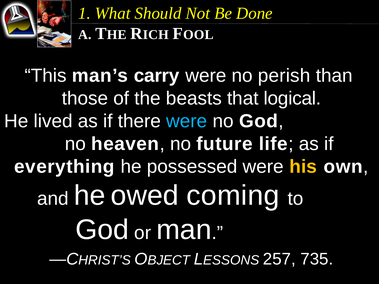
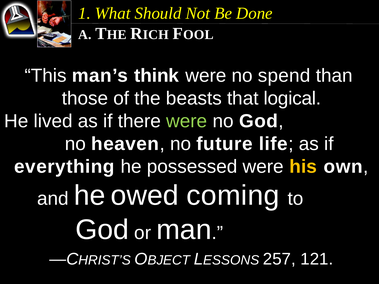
carry: carry -> think
perish: perish -> spend
were at (187, 121) colour: light blue -> light green
735: 735 -> 121
